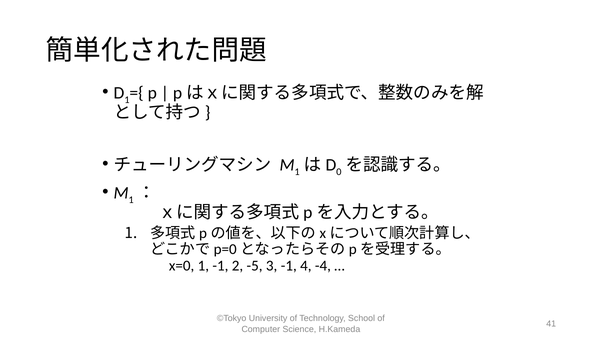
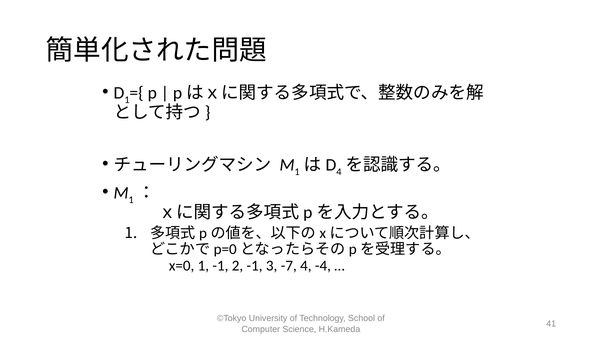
0 at (339, 172): 0 -> 4
2 -5: -5 -> -1
3 -1: -1 -> -7
